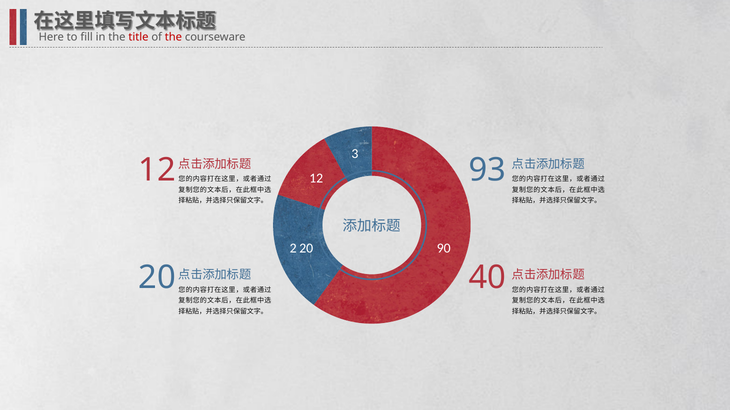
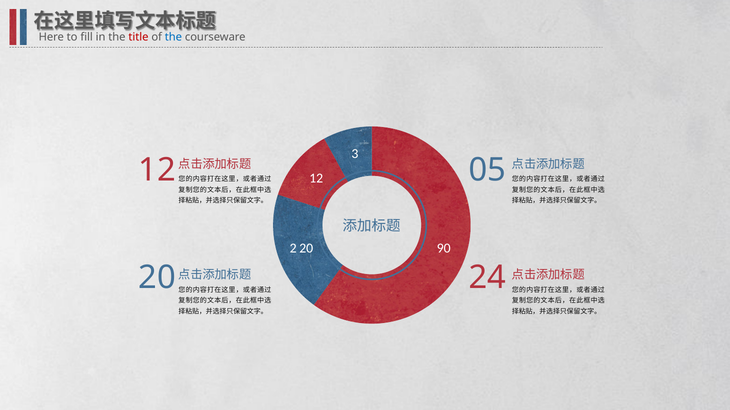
the at (173, 37) colour: red -> blue
93: 93 -> 05
40: 40 -> 24
